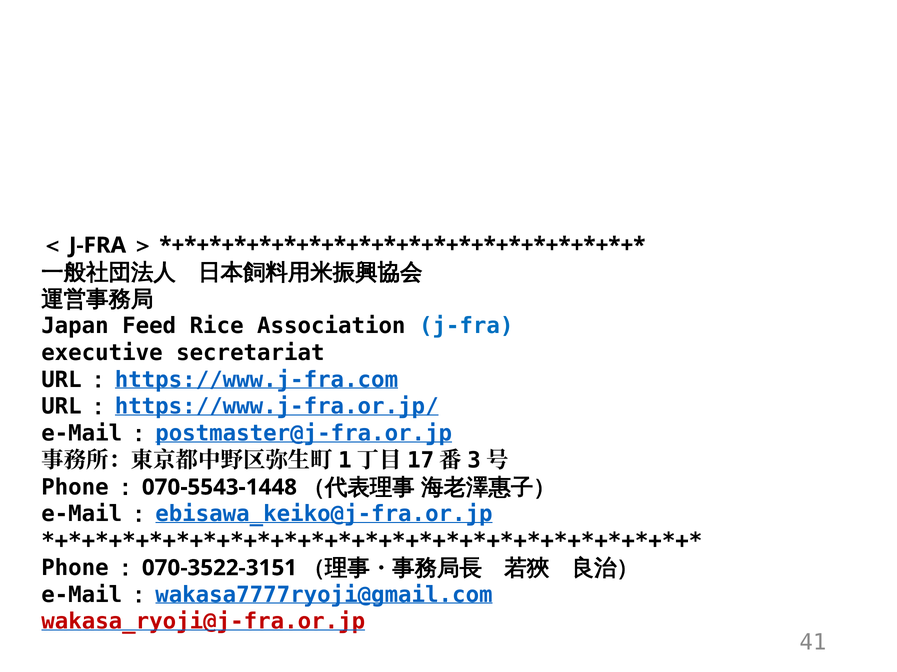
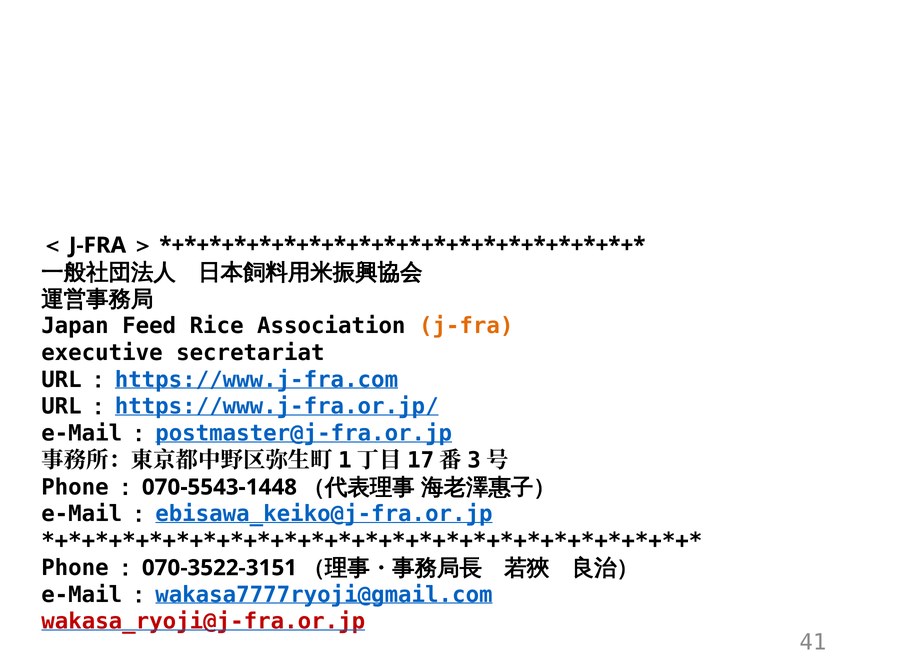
j-fra at (466, 326) colour: blue -> orange
